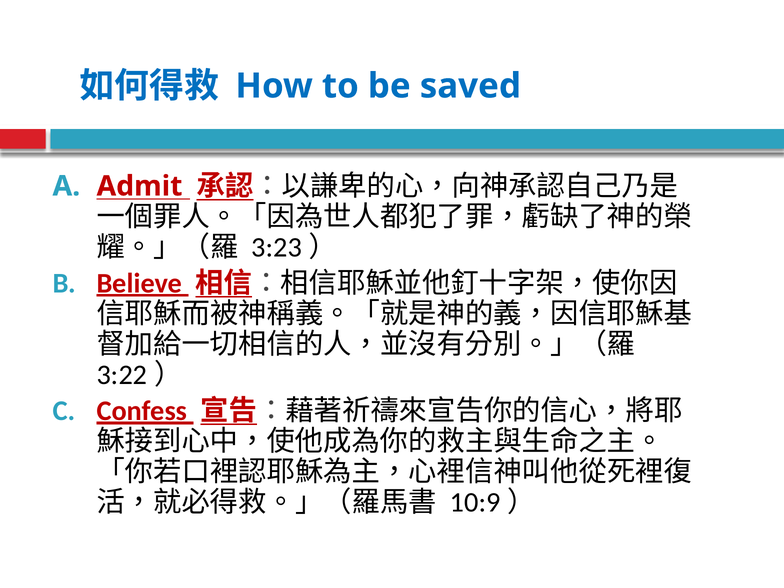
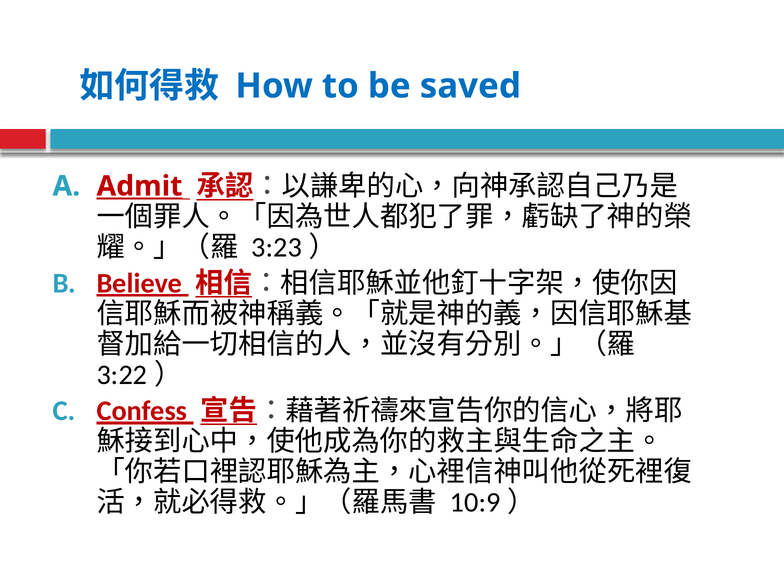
Admit underline: none -> present
